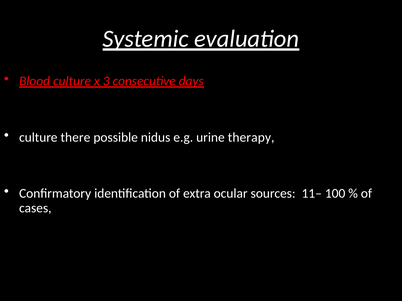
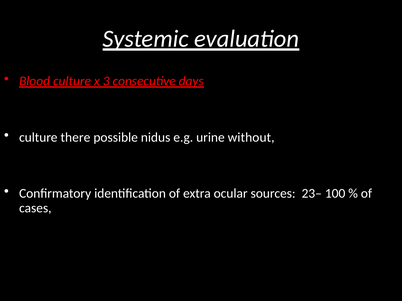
therapy: therapy -> without
11–: 11– -> 23–
